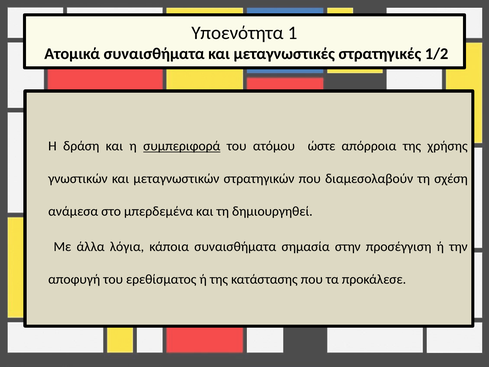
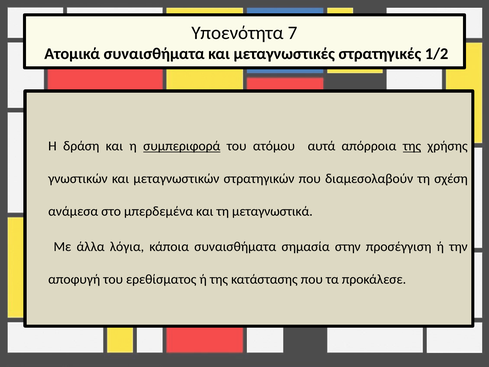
1: 1 -> 7
ώστε: ώστε -> αυτά
της at (412, 146) underline: none -> present
δημιουργηθεί: δημιουργηθεί -> μεταγνωστικά
